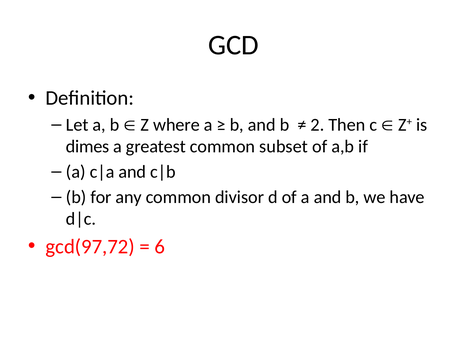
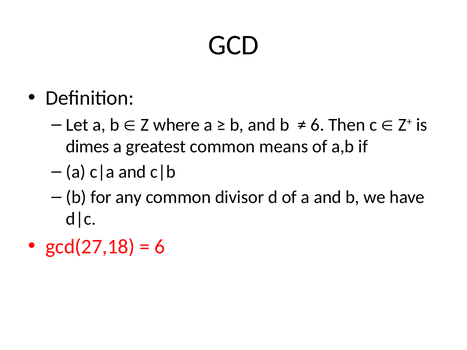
2 at (317, 125): 2 -> 6
subset: subset -> means
gcd(97,72: gcd(97,72 -> gcd(27,18
